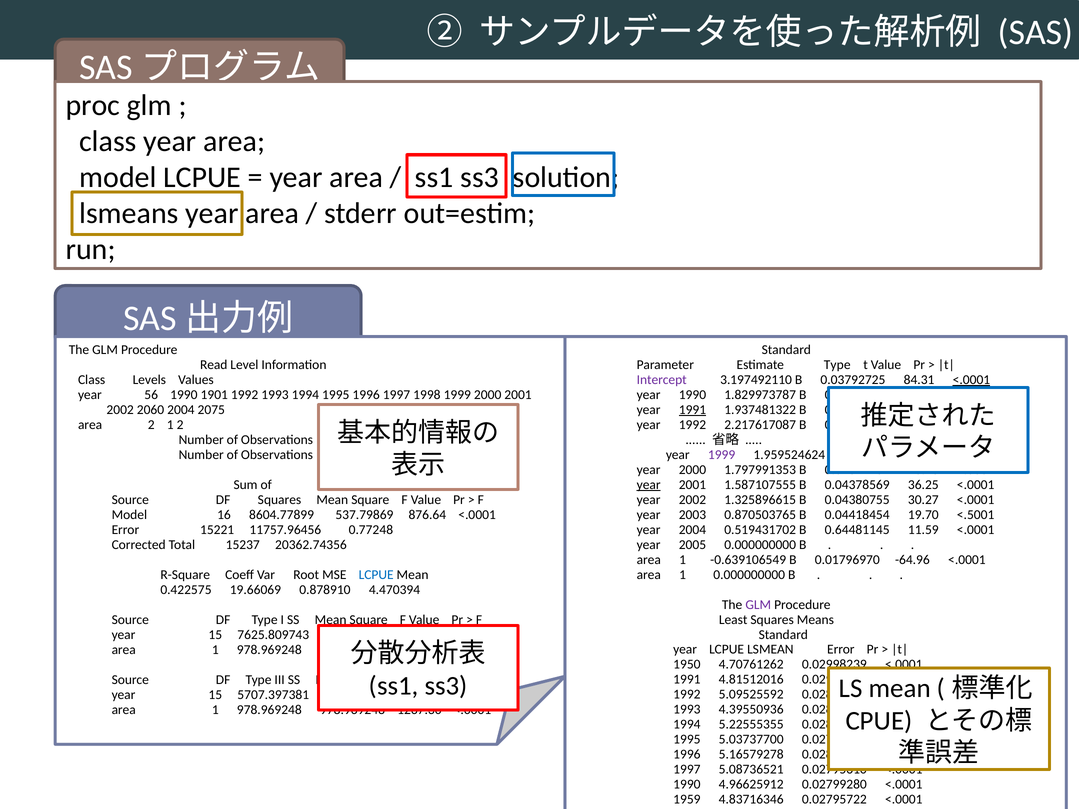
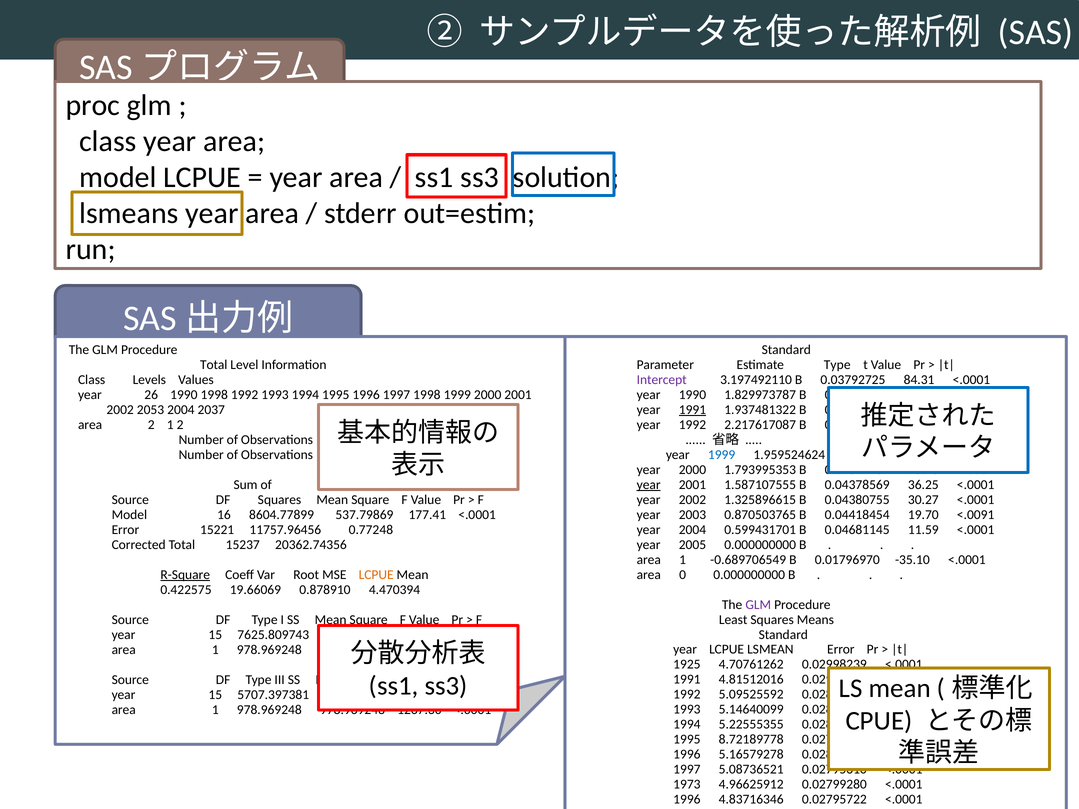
Read at (214, 365): Read -> Total
<.0001 at (971, 380) underline: present -> none
56: 56 -> 26
1990 1901: 1901 -> 1998
2060: 2060 -> 2053
2075: 2075 -> 2037
1999 at (722, 455) colour: purple -> blue
1.797991353: 1.797991353 -> 1.793995353
876.64: 876.64 -> 177.41
<.5001: <.5001 -> <.0091
0.519431702: 0.519431702 -> 0.599431701
0.64481145: 0.64481145 -> 0.04681145
-0.639106549: -0.639106549 -> -0.689706549
-64.96: -64.96 -> -35.10
R-Square underline: none -> present
LCPUE at (376, 575) colour: blue -> orange
1 at (683, 575): 1 -> 0
1950: 1950 -> 1925
4.39550936: 4.39550936 -> 5.14640099
5.03737700: 5.03737700 -> 8.72189778
1990 at (687, 785): 1990 -> 1973
1959 at (687, 800): 1959 -> 1996
